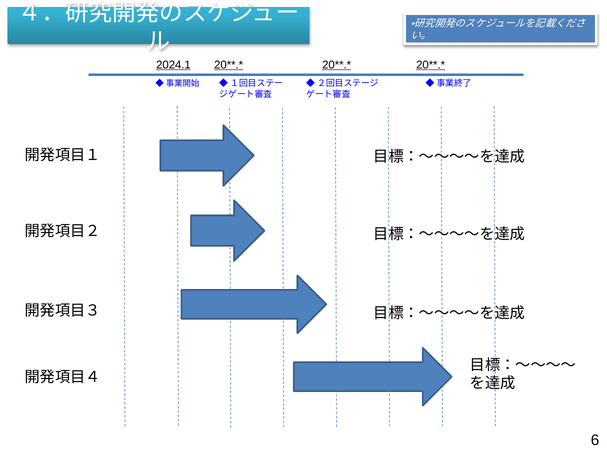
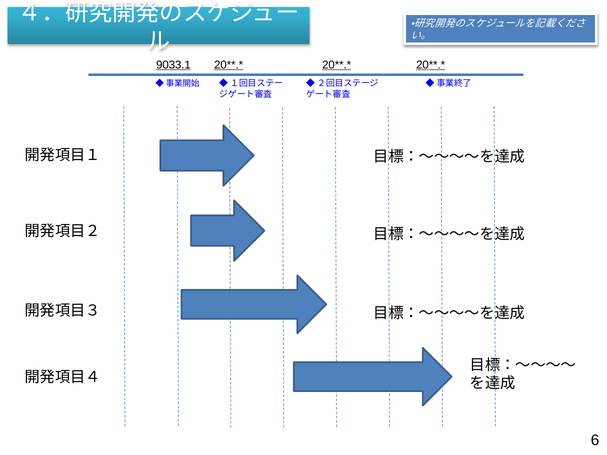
2024.1: 2024.1 -> 9033.1
